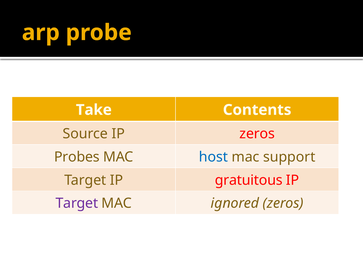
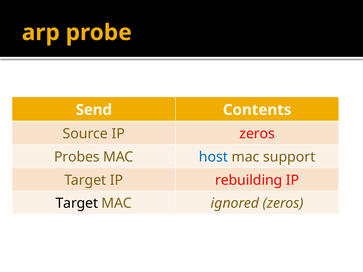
Take: Take -> Send
gratuitous: gratuitous -> rebuilding
Target at (77, 203) colour: purple -> black
